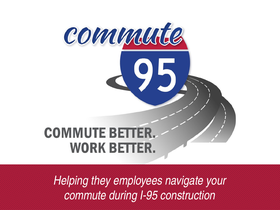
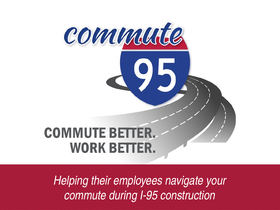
they: they -> their
